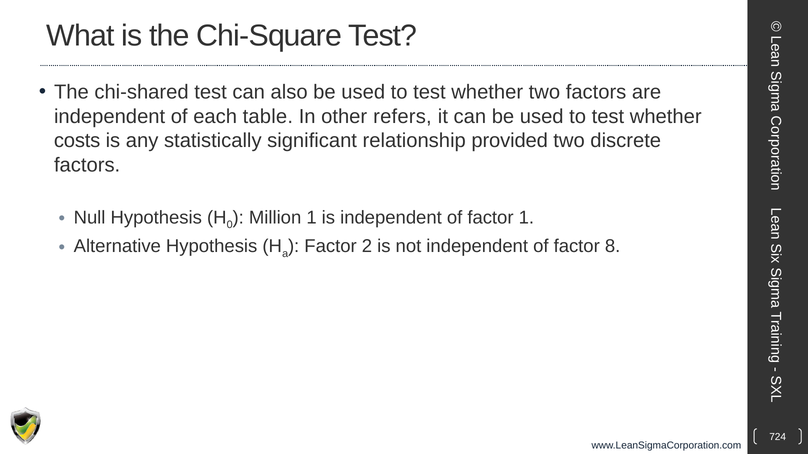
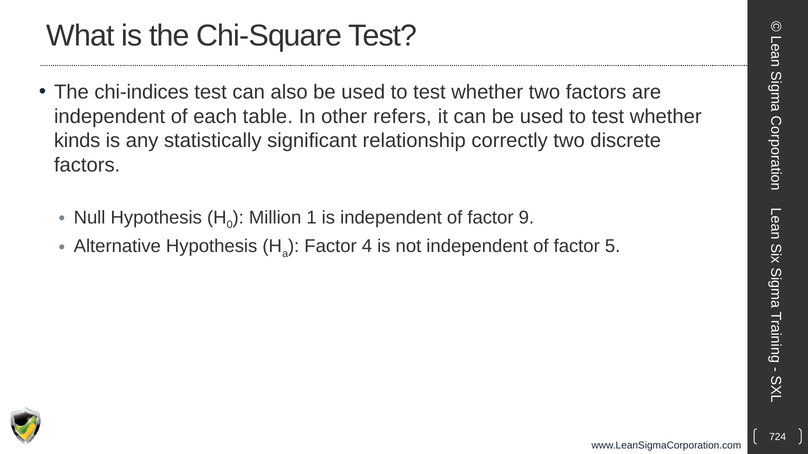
chi-shared: chi-shared -> chi-indices
costs: costs -> kinds
provided: provided -> correctly
factor 1: 1 -> 9
2: 2 -> 4
8: 8 -> 5
